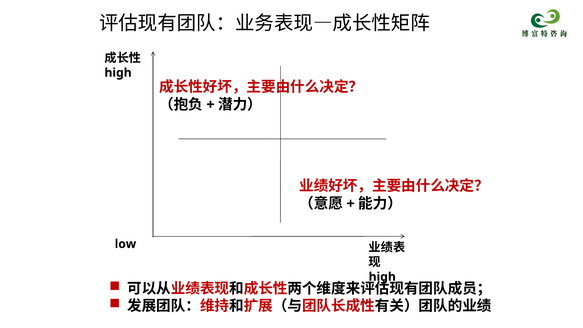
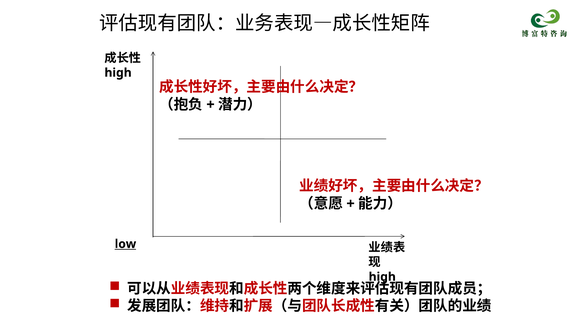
low underline: none -> present
